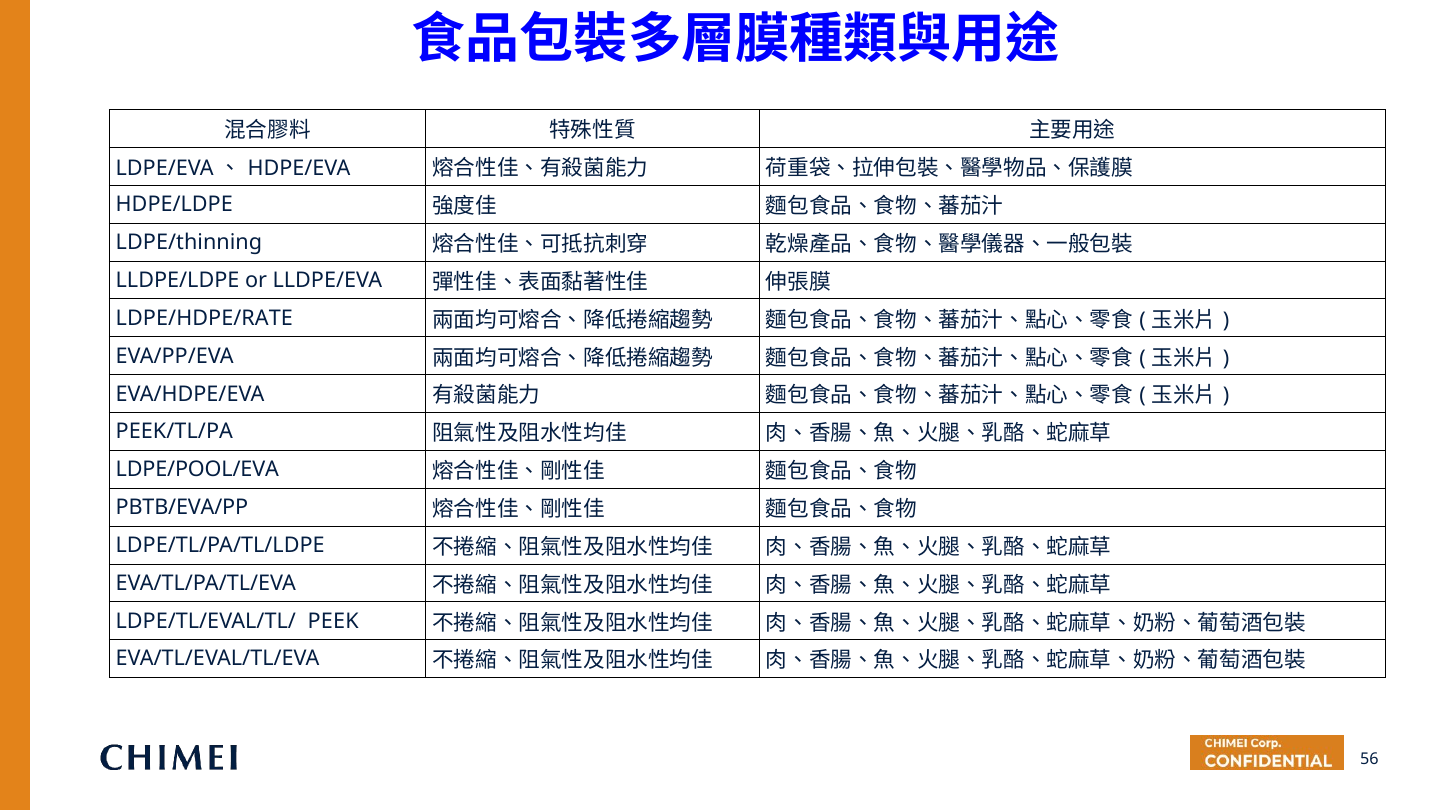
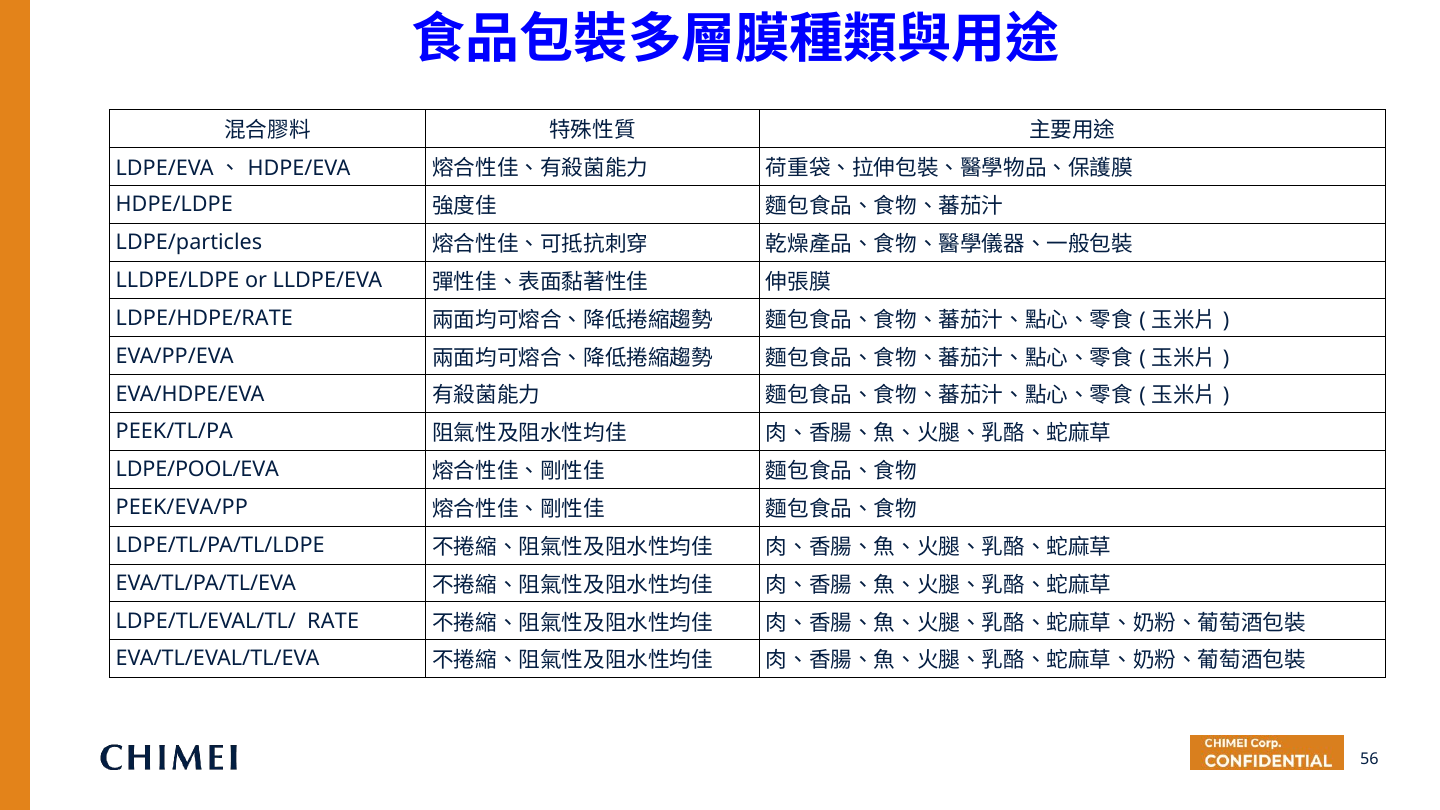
LDPE/thinning: LDPE/thinning -> LDPE/particles
PBTB/EVA/PP: PBTB/EVA/PP -> PEEK/EVA/PP
PEEK: PEEK -> RATE
